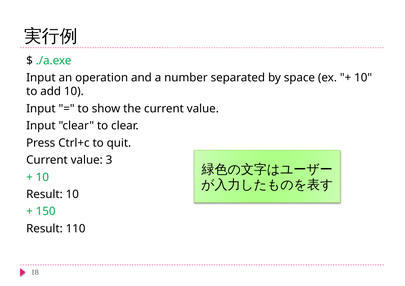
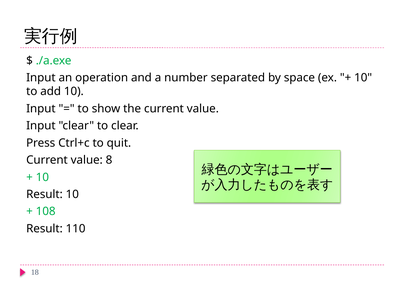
3: 3 -> 8
150: 150 -> 108
